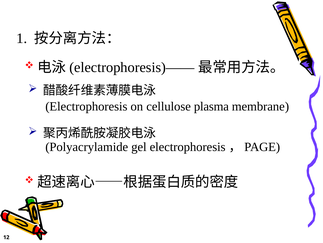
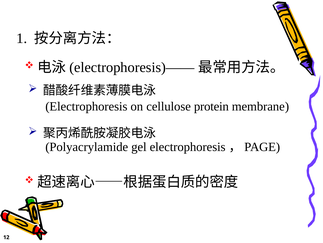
plasma: plasma -> protein
